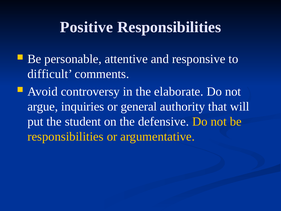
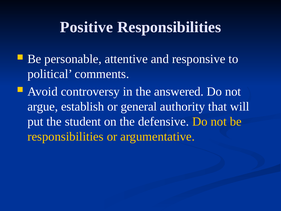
difficult: difficult -> political
elaborate: elaborate -> answered
inquiries: inquiries -> establish
